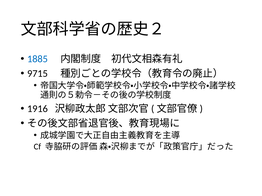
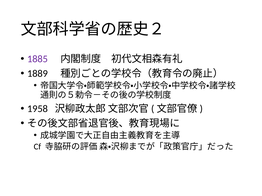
1885 colour: blue -> purple
9715: 9715 -> 1889
1916: 1916 -> 1958
